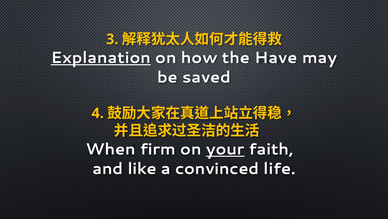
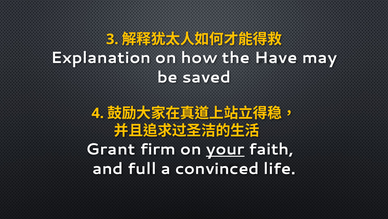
Explanation underline: present -> none
When: When -> Grant
like: like -> full
